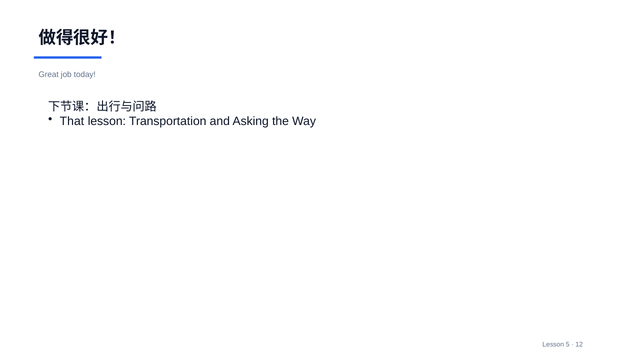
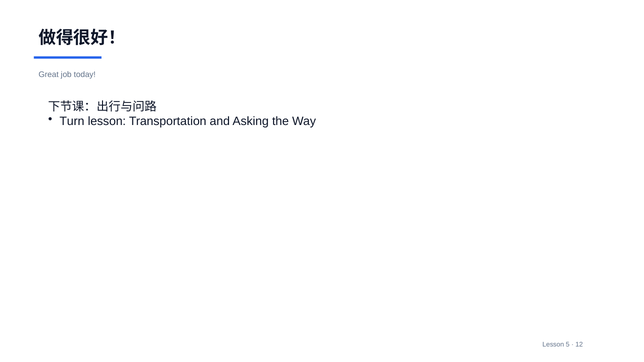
That: That -> Turn
